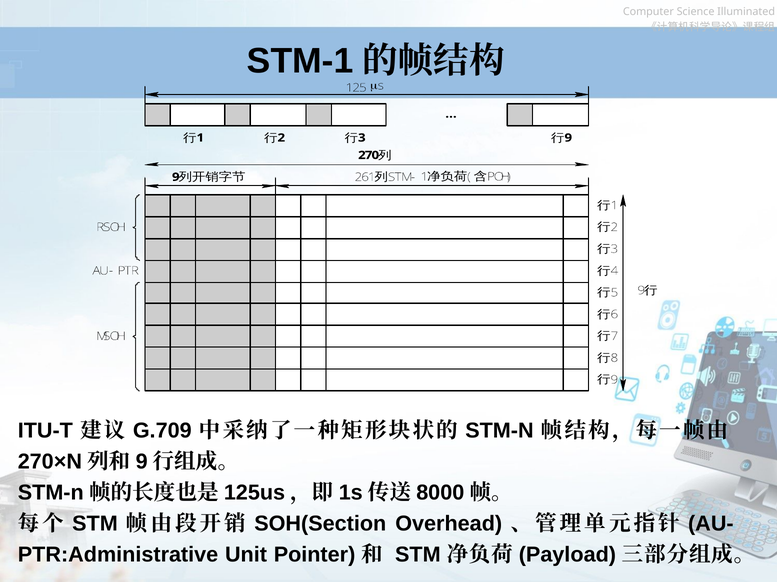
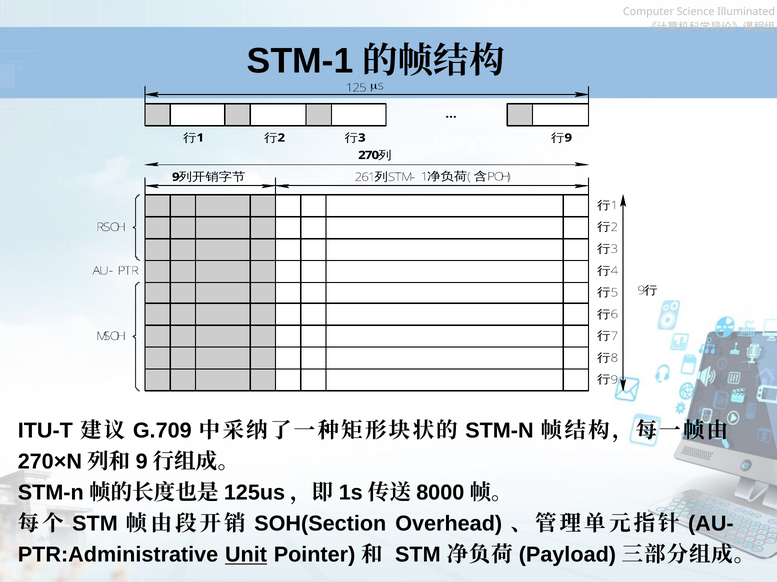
Unit underline: none -> present
